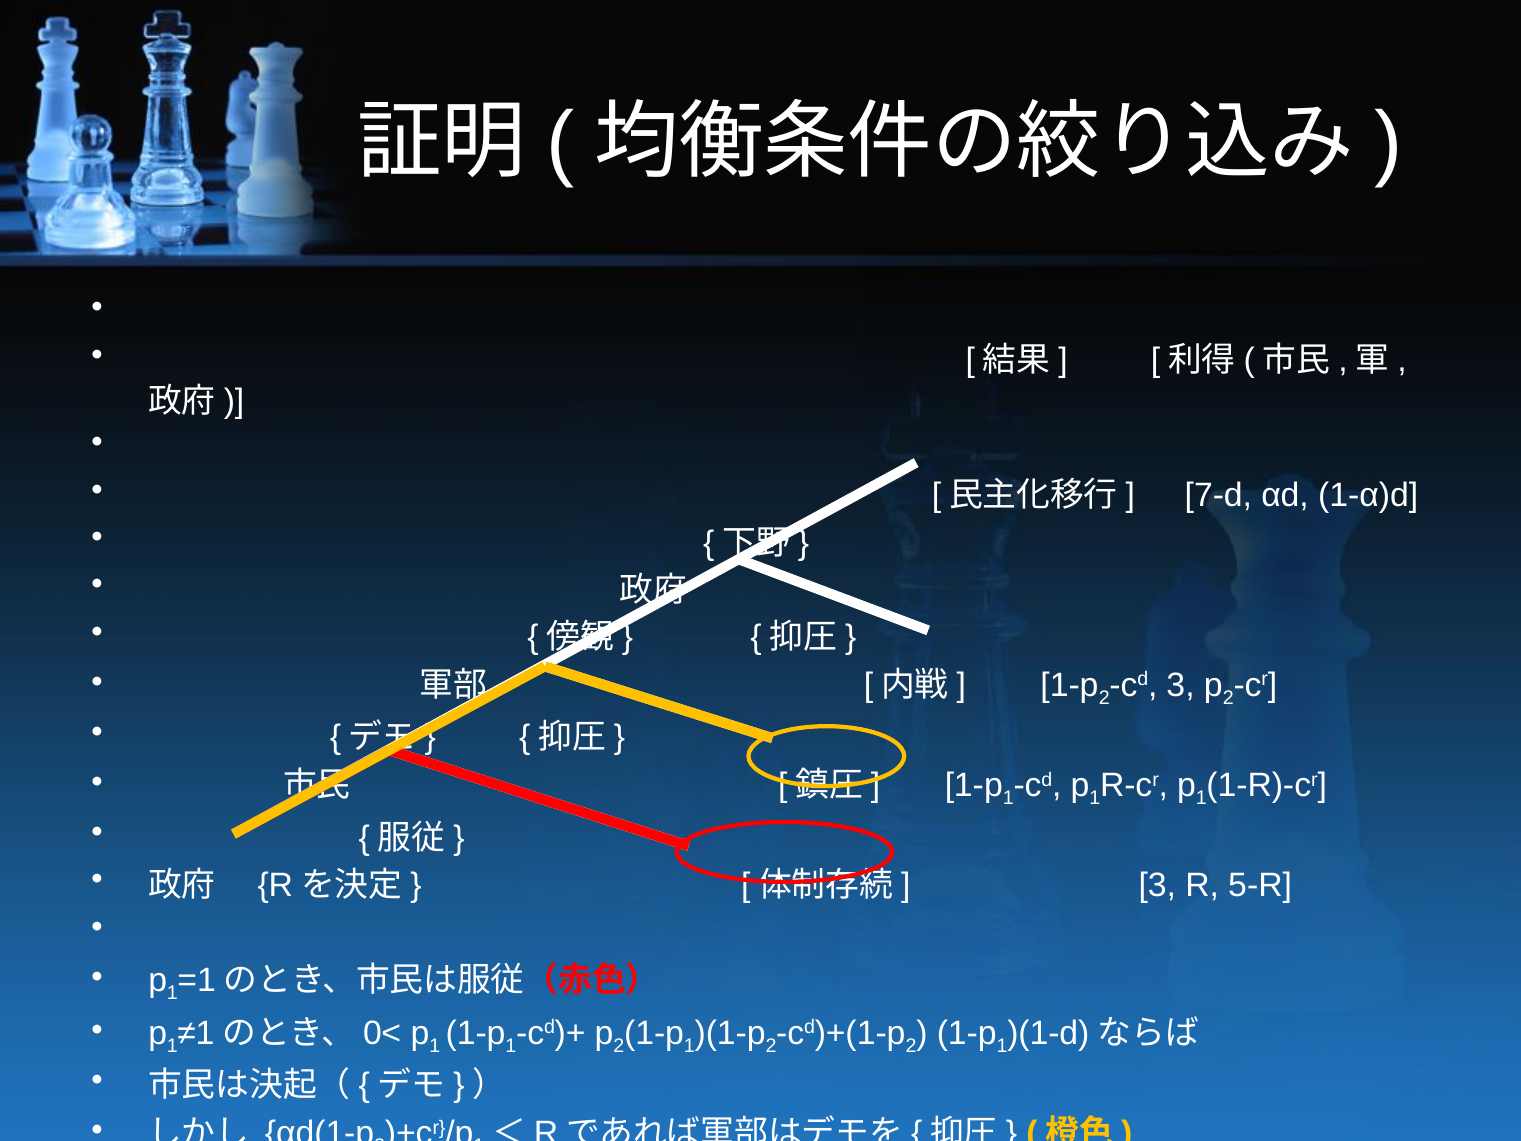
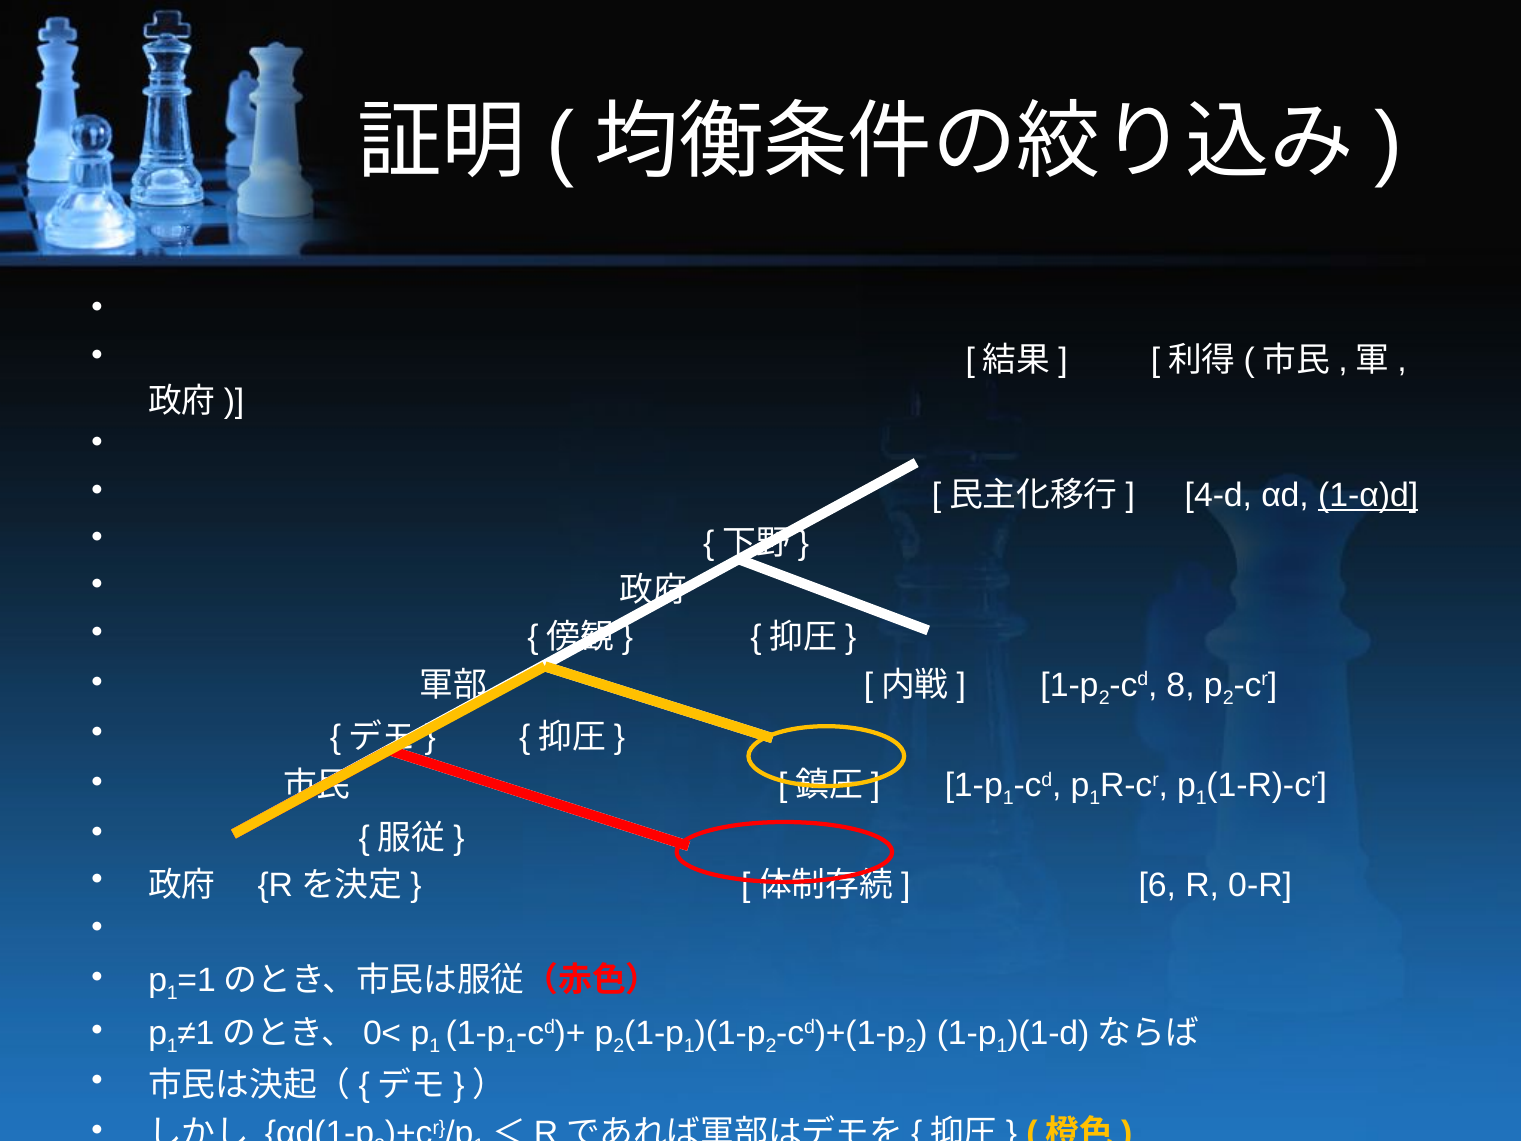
7-d: 7-d -> 4-d
1-α)d underline: none -> present
3 at (1181, 685): 3 -> 8
3 at (1157, 885): 3 -> 6
5-R: 5-R -> 0-R
